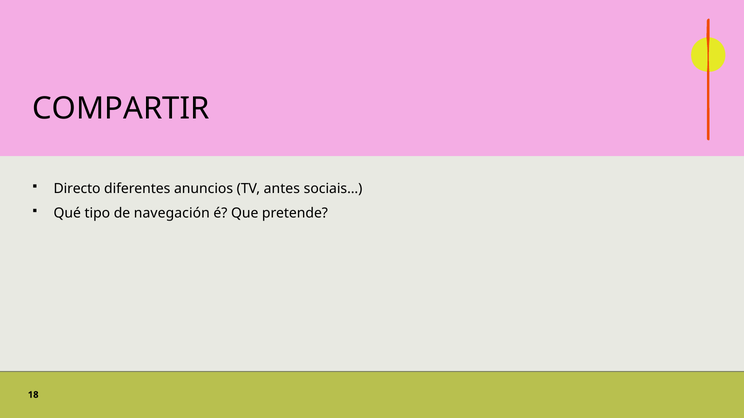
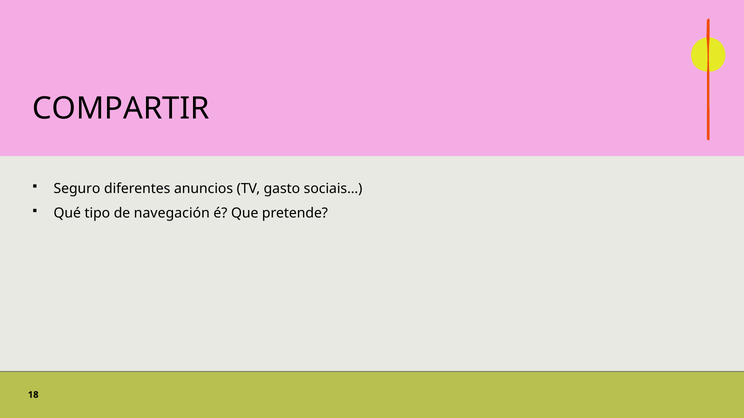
Directo: Directo -> Seguro
antes: antes -> gasto
